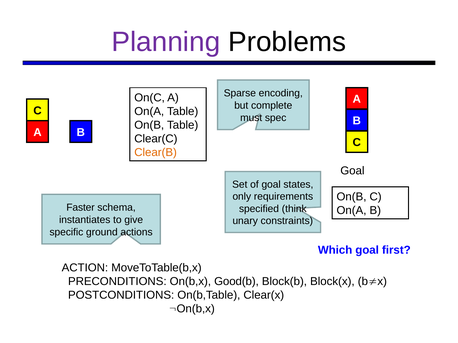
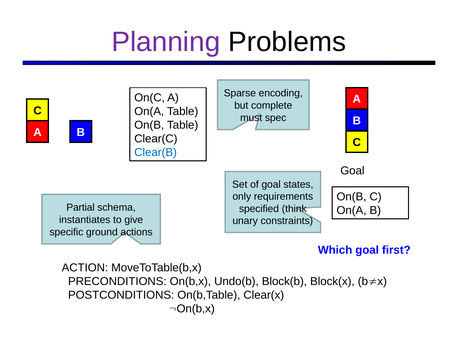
Clear(B colour: orange -> blue
Faster: Faster -> Partial
Good(b: Good(b -> Undo(b
